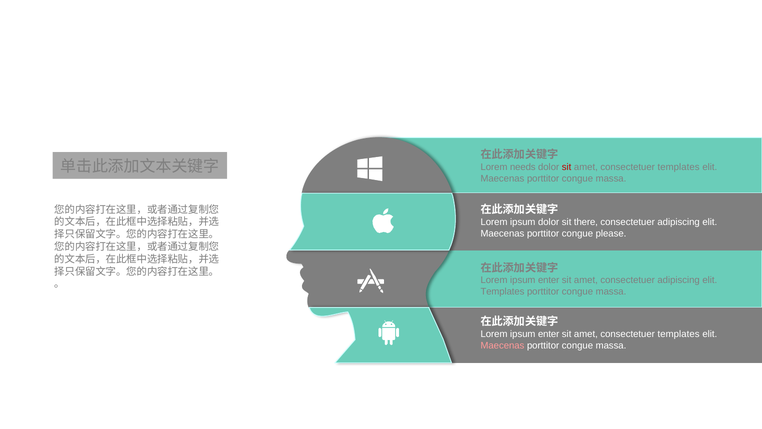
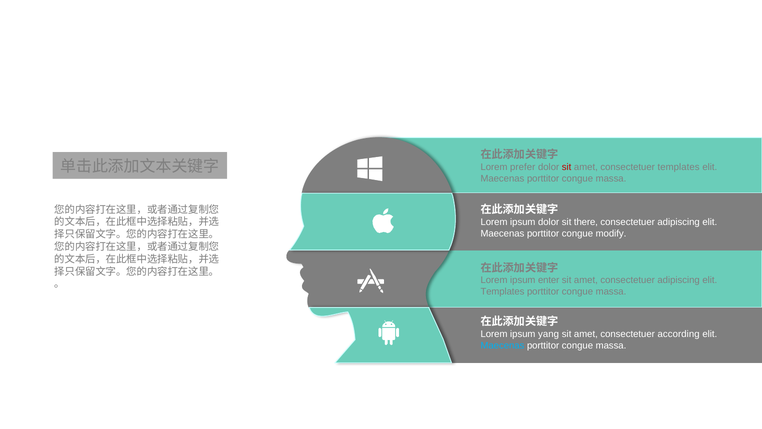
needs: needs -> prefer
please: please -> modify
enter at (549, 334): enter -> yang
templates at (679, 334): templates -> according
Maecenas at (502, 345) colour: pink -> light blue
